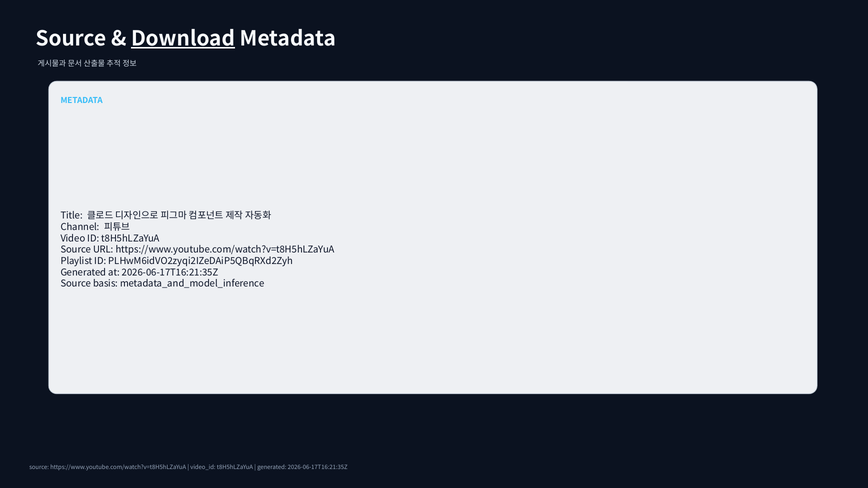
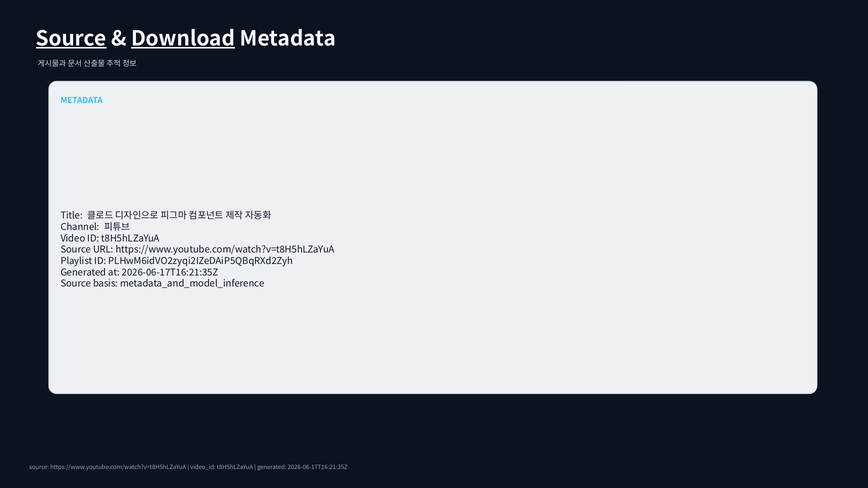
Source at (71, 39) underline: none -> present
